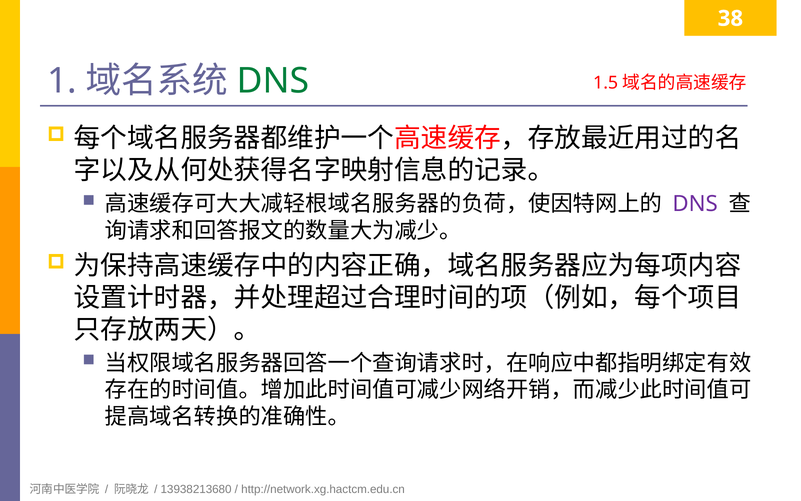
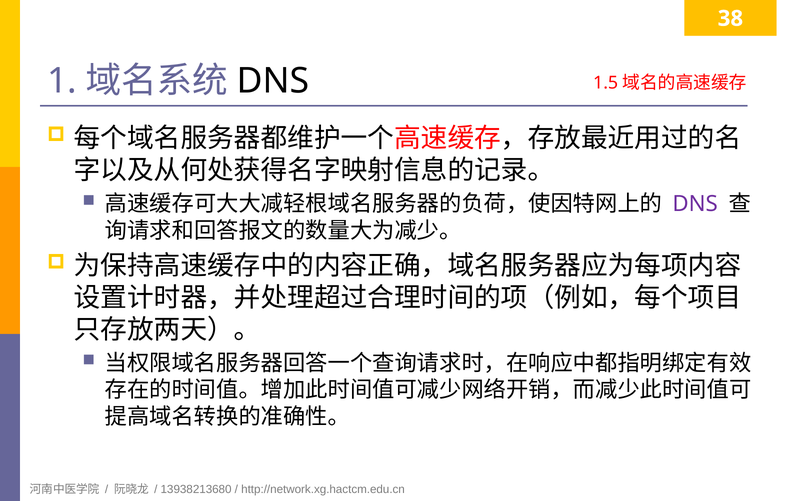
DNS at (273, 81) colour: green -> black
